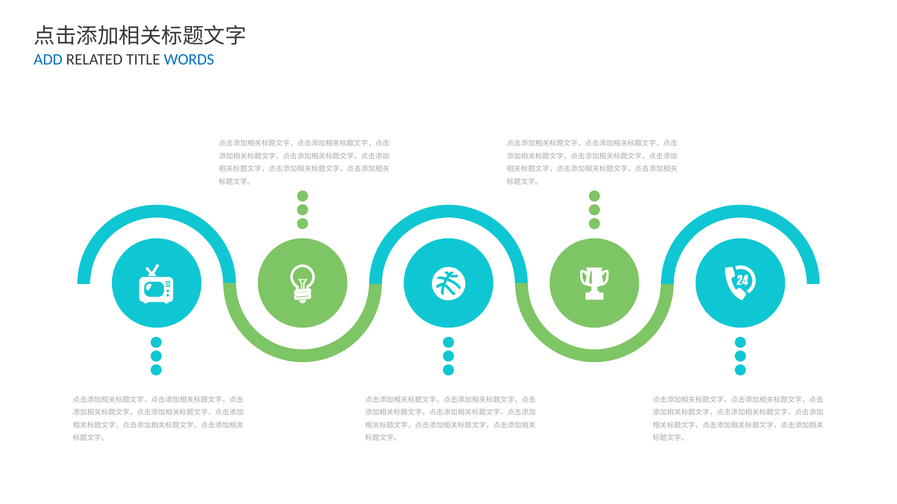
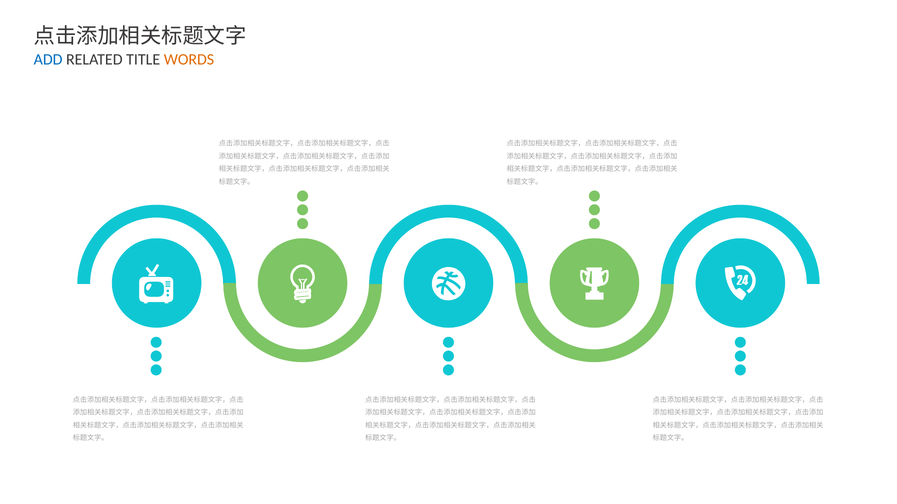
WORDS colour: blue -> orange
